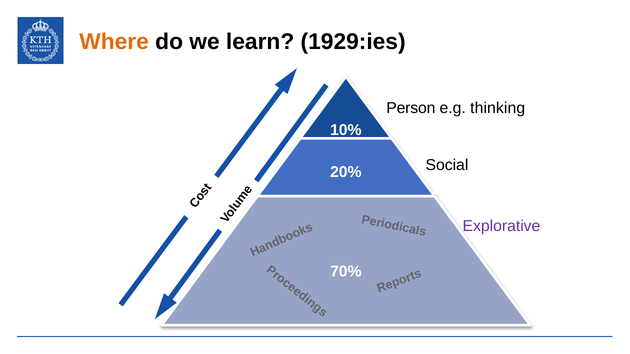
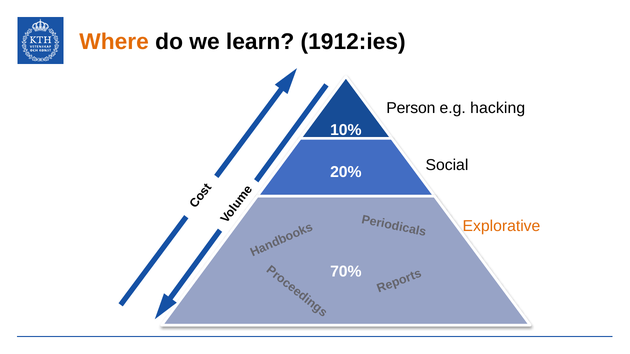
1929:ies: 1929:ies -> 1912:ies
thinking: thinking -> hacking
Explorative colour: purple -> orange
